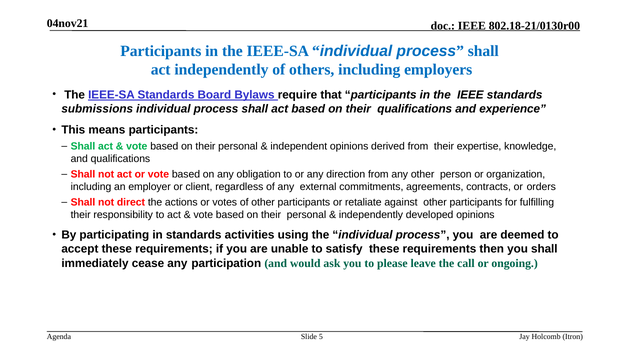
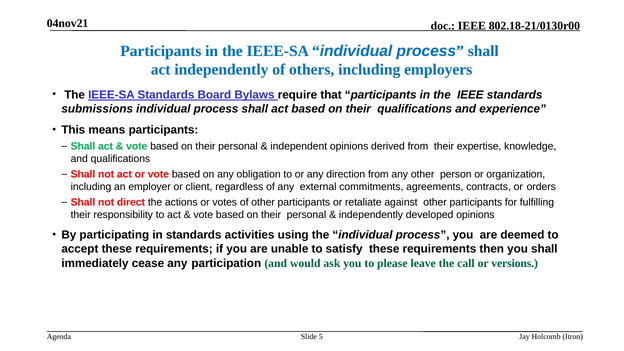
ongoing: ongoing -> versions
